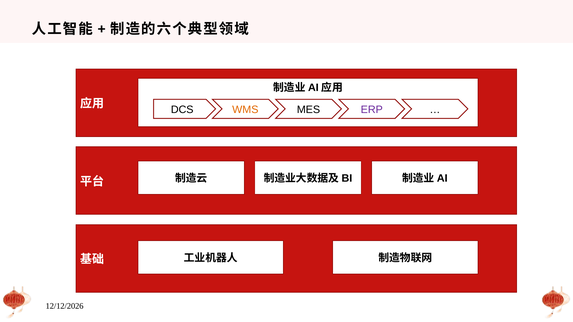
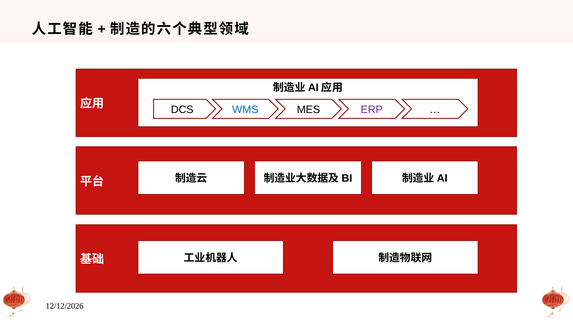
WMS colour: orange -> blue
